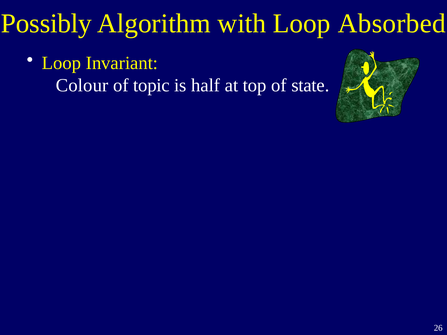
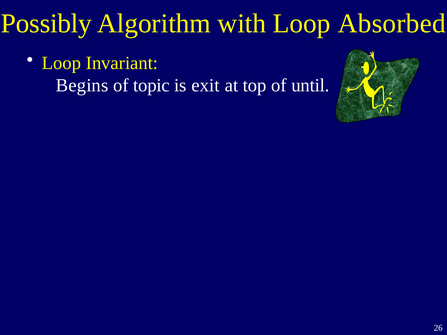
Colour: Colour -> Begins
half: half -> exit
state: state -> until
